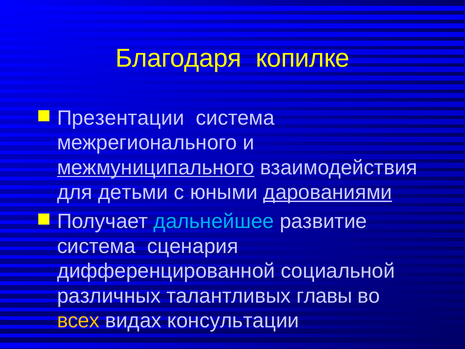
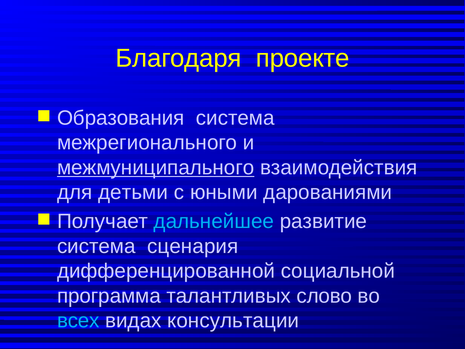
копилке: копилке -> проекте
Презентации: Презентации -> Образования
дарованиями underline: present -> none
различных: различных -> программа
главы: главы -> слово
всех colour: yellow -> light blue
